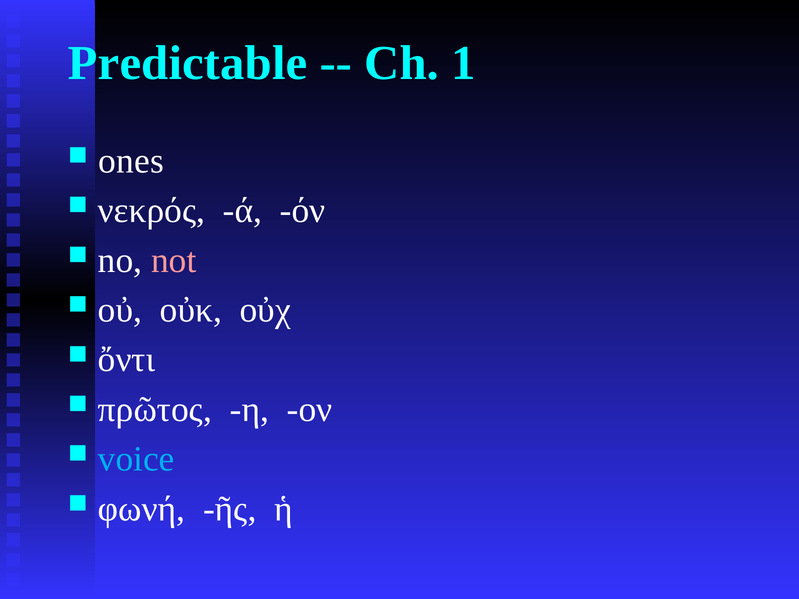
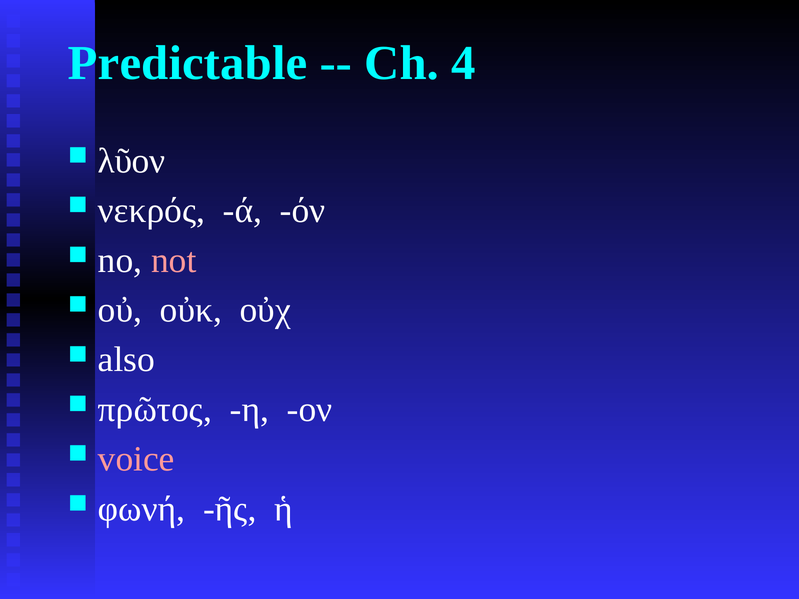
1: 1 -> 4
ones: ones -> λῦον
ὄντι: ὄντι -> also
voice colour: light blue -> pink
